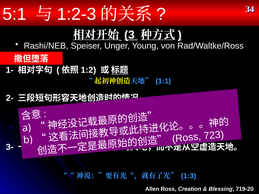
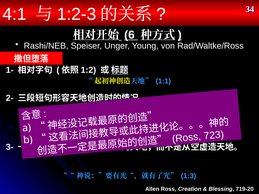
5:1: 5:1 -> 4:1
3: 3 -> 6
